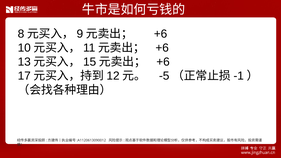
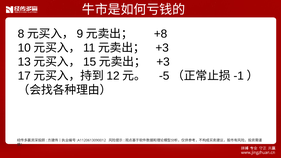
+6 at (161, 34): +6 -> +8
+6 at (162, 48): +6 -> +3
+6 at (163, 62): +6 -> +3
